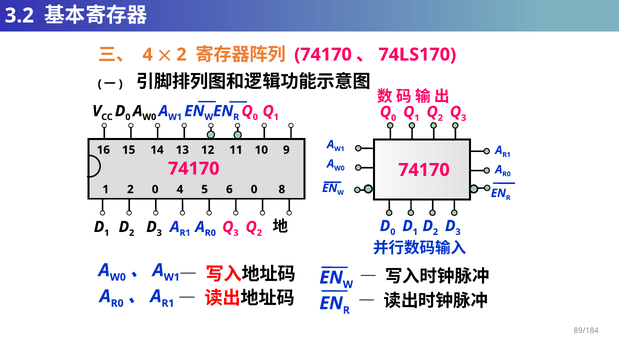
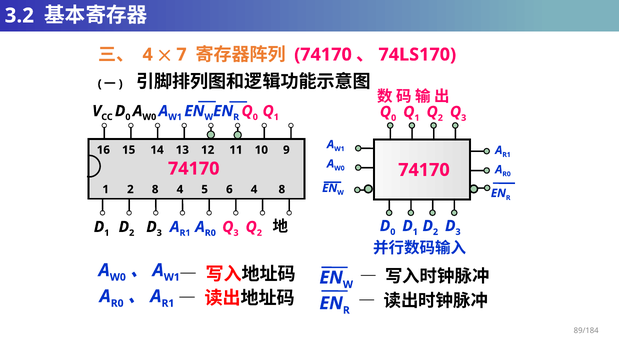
2 at (182, 55): 2 -> 7
2 0: 0 -> 8
6 0: 0 -> 4
